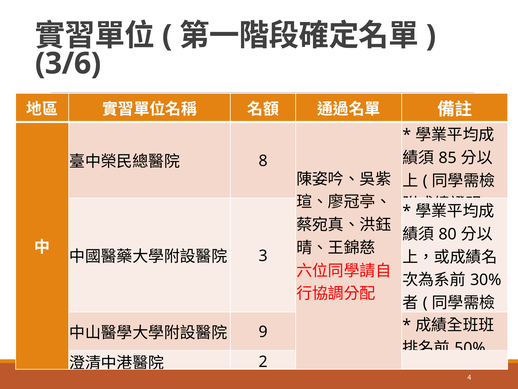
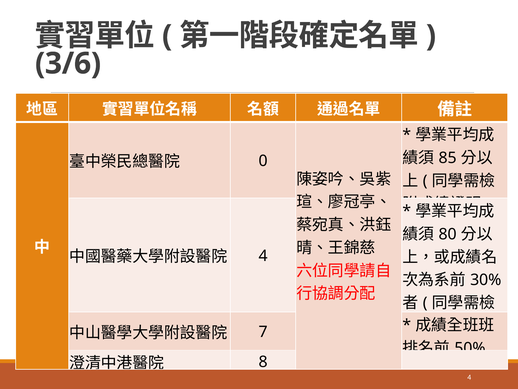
8: 8 -> 0
3 at (263, 256): 3 -> 4
9: 9 -> 7
2: 2 -> 8
